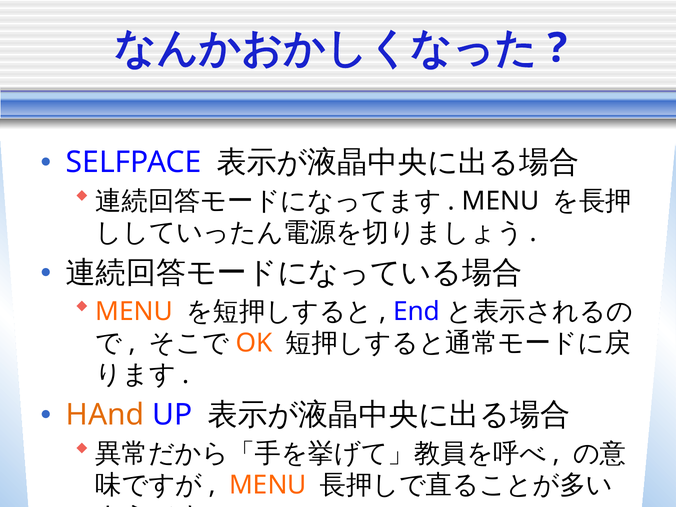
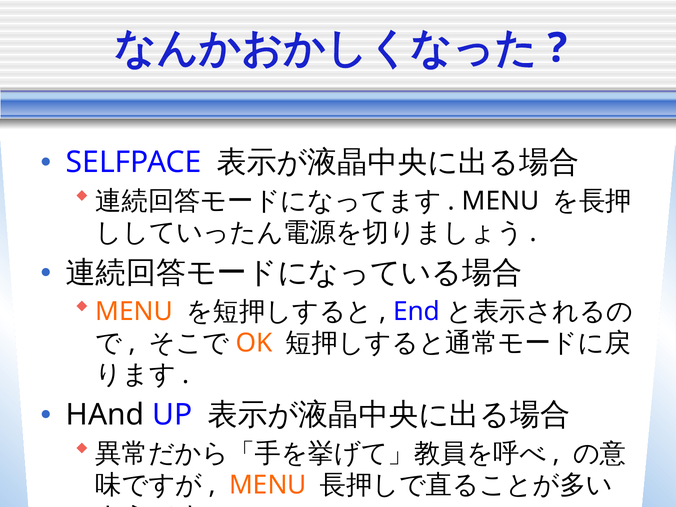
HAnd colour: orange -> black
